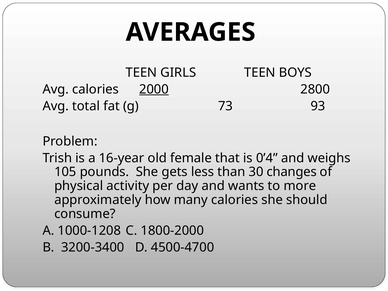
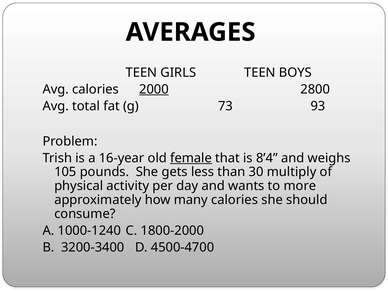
female underline: none -> present
0’4: 0’4 -> 8’4
changes: changes -> multiply
1000-1208: 1000-1208 -> 1000-1240
